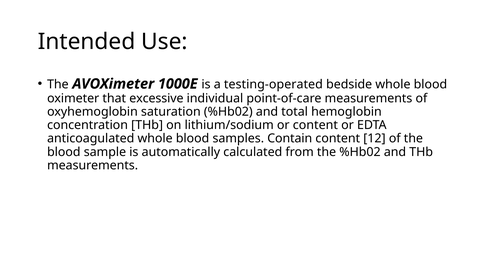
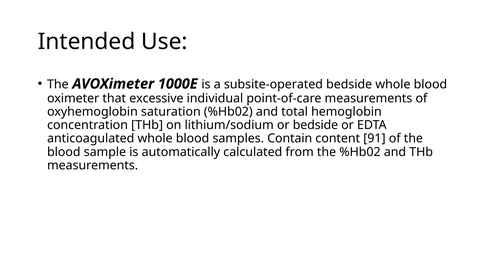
testing-operated: testing-operated -> subsite-operated
or content: content -> bedside
12: 12 -> 91
